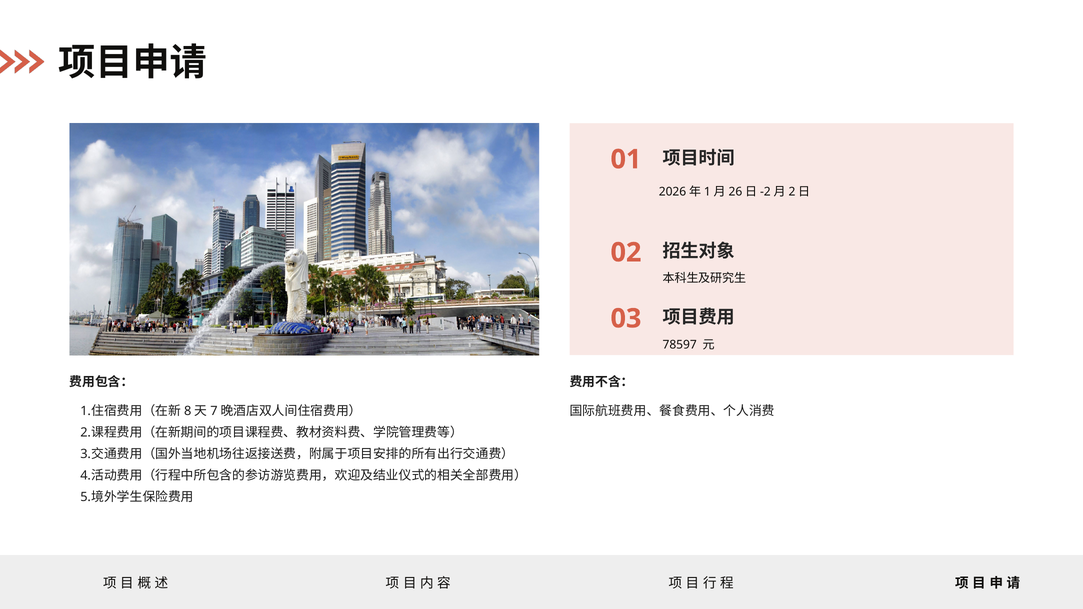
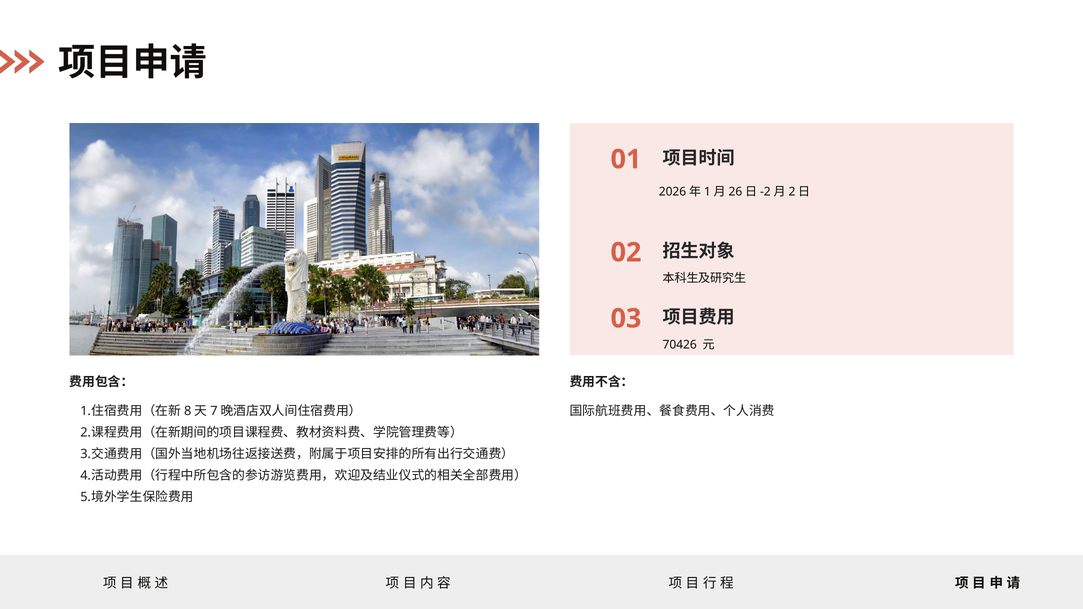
78597: 78597 -> 70426
